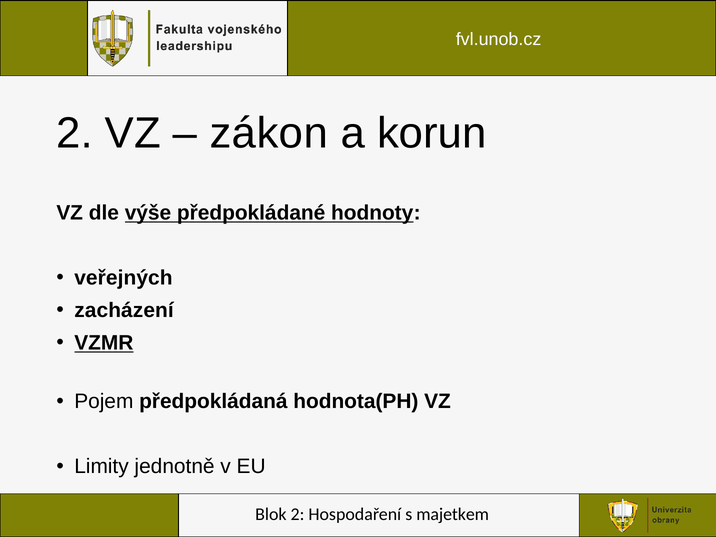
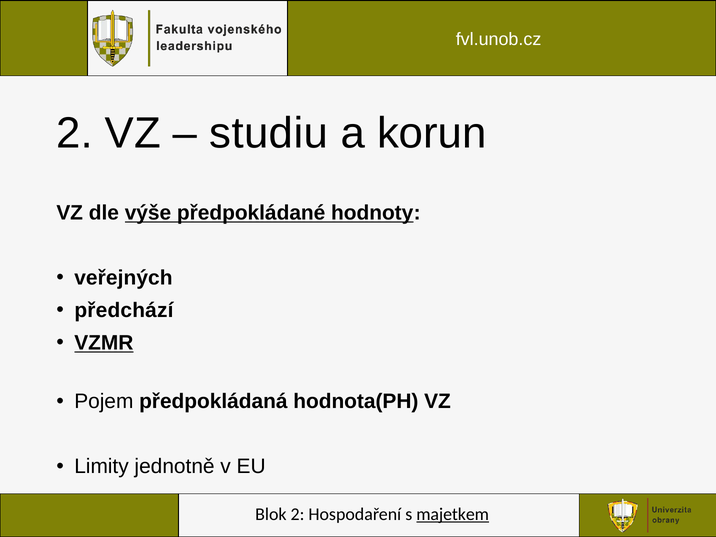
zákon: zákon -> studiu
zacházení: zacházení -> předchází
majetkem underline: none -> present
